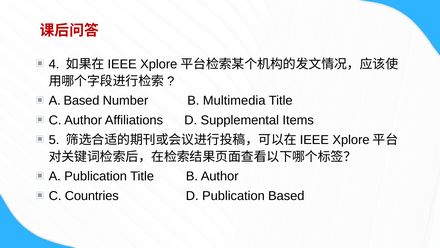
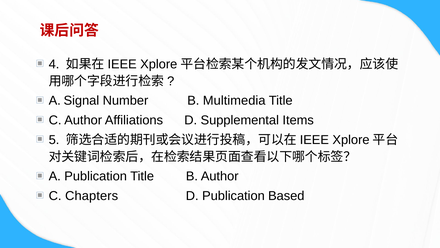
A Based: Based -> Signal
Countries: Countries -> Chapters
